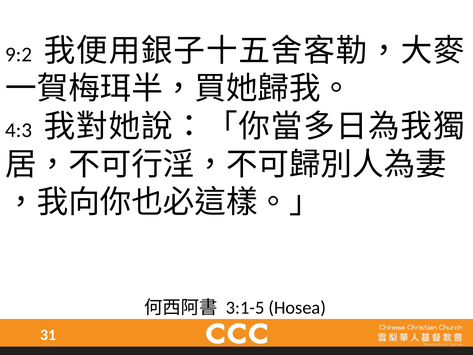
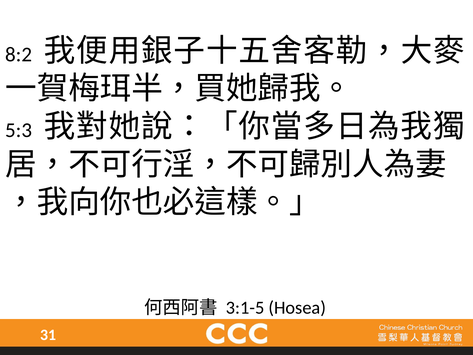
9:2: 9:2 -> 8:2
4:3: 4:3 -> 5:3
